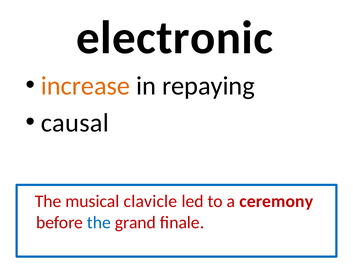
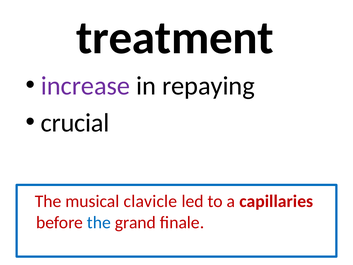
electronic: electronic -> treatment
increase colour: orange -> purple
causal: causal -> crucial
ceremony: ceremony -> capillaries
